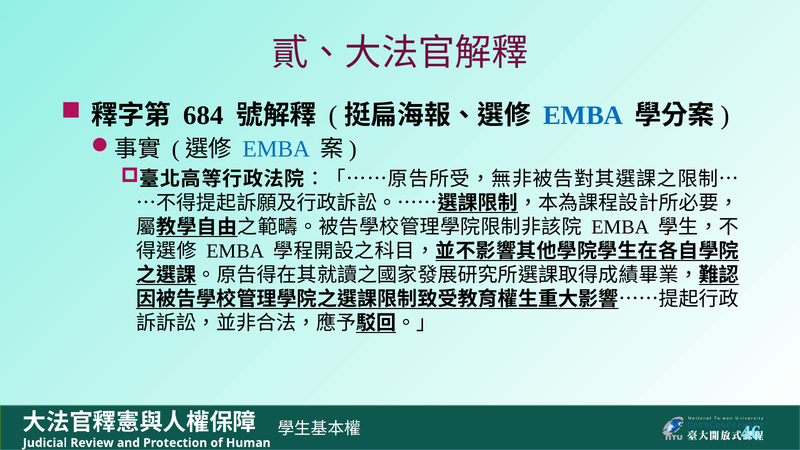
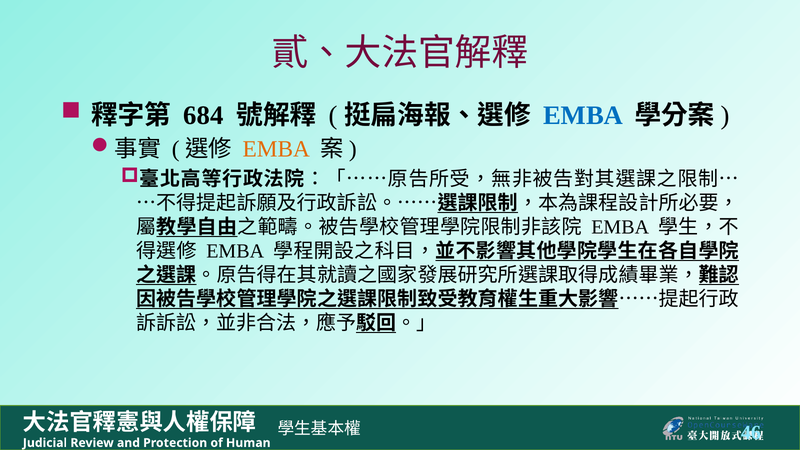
EMBA at (276, 149) colour: blue -> orange
